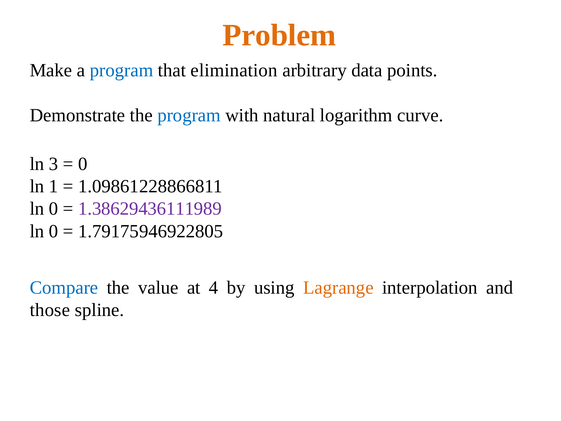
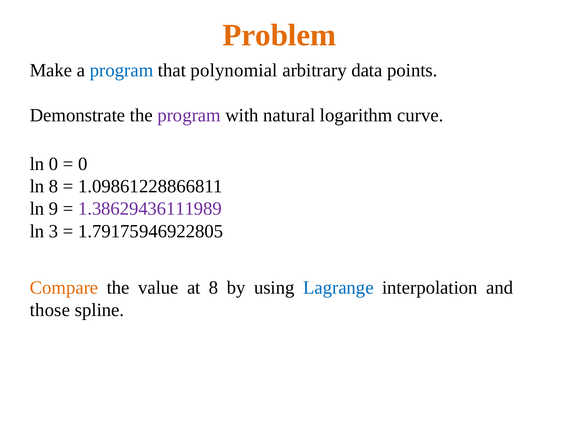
elimination: elimination -> polynomial
program at (189, 115) colour: blue -> purple
ln 3: 3 -> 0
ln 1: 1 -> 8
0 at (54, 209): 0 -> 9
0 at (54, 231): 0 -> 3
Compare colour: blue -> orange
at 4: 4 -> 8
Lagrange colour: orange -> blue
